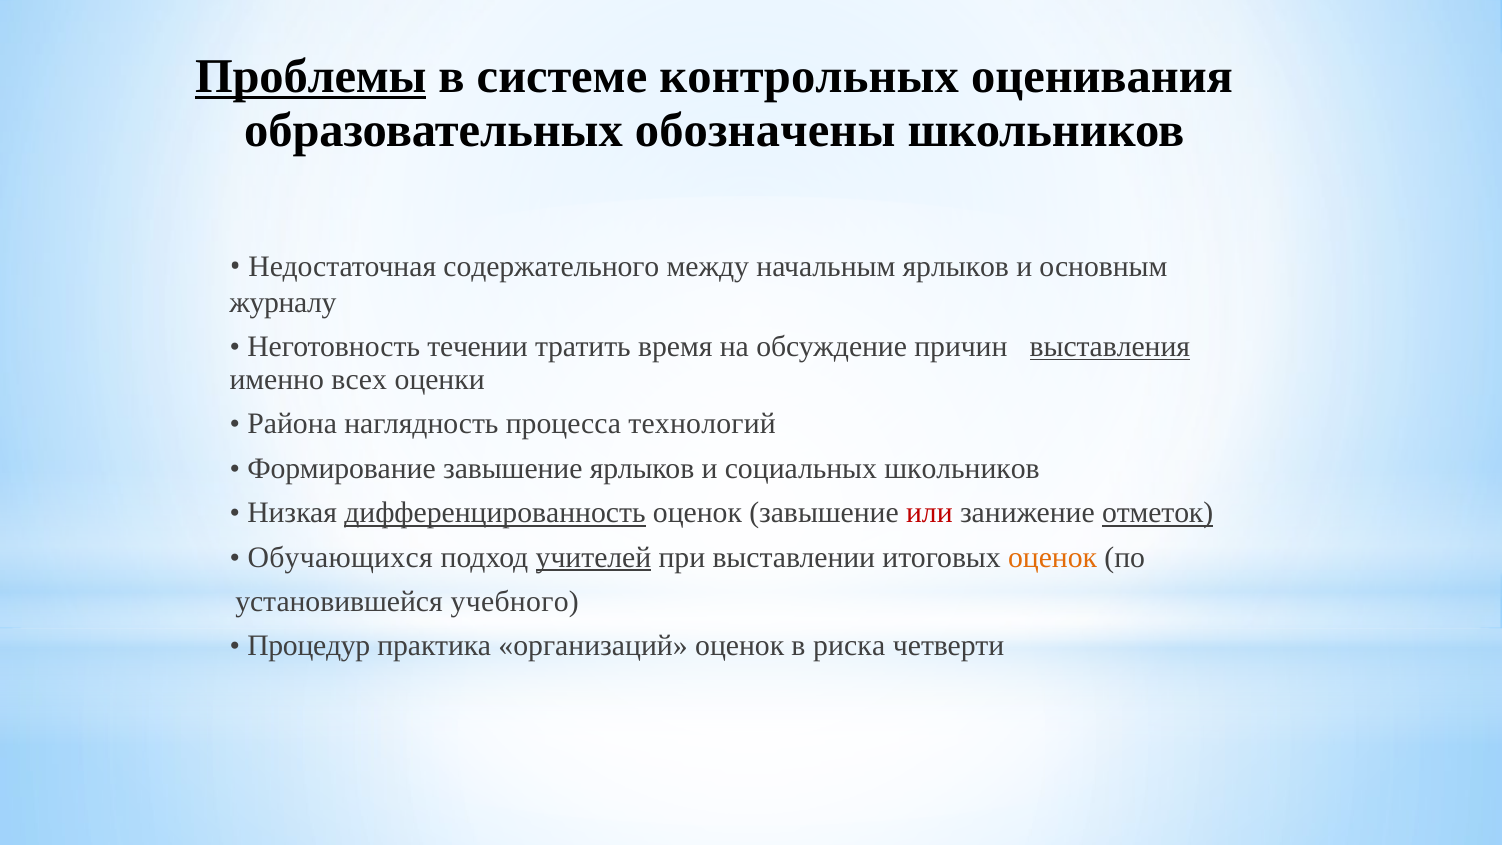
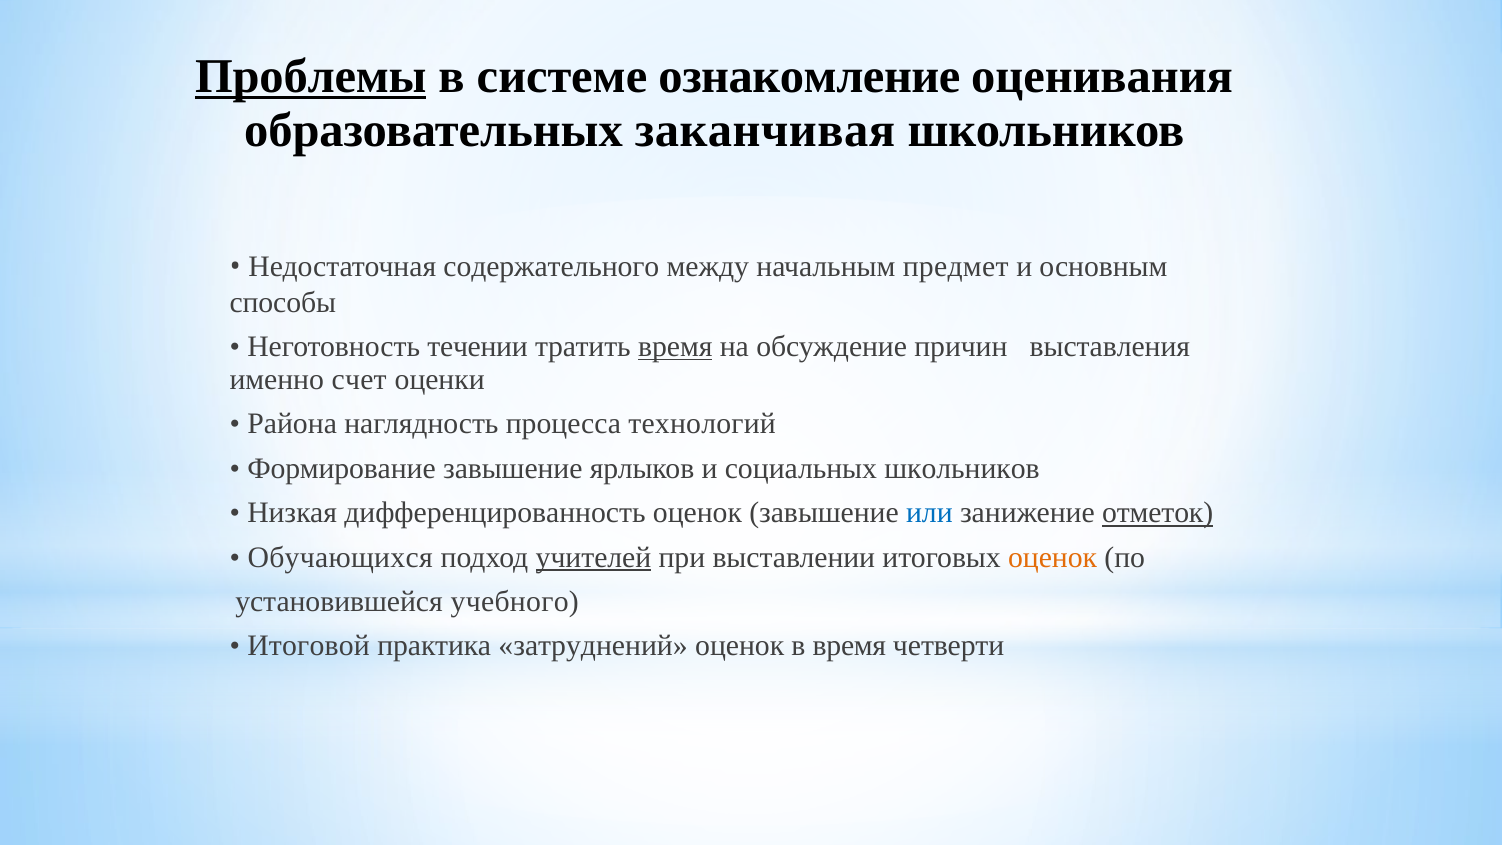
контрольных: контрольных -> ознакомление
обозначены: обозначены -> заканчивая
начальным ярлыков: ярлыков -> предмет
журналу: журналу -> способы
время at (675, 347) underline: none -> present
выставления underline: present -> none
всех: всех -> счет
дифференцированность underline: present -> none
или colour: red -> blue
Процедур: Процедур -> Итоговой
организаций: организаций -> затруднений
в риска: риска -> время
